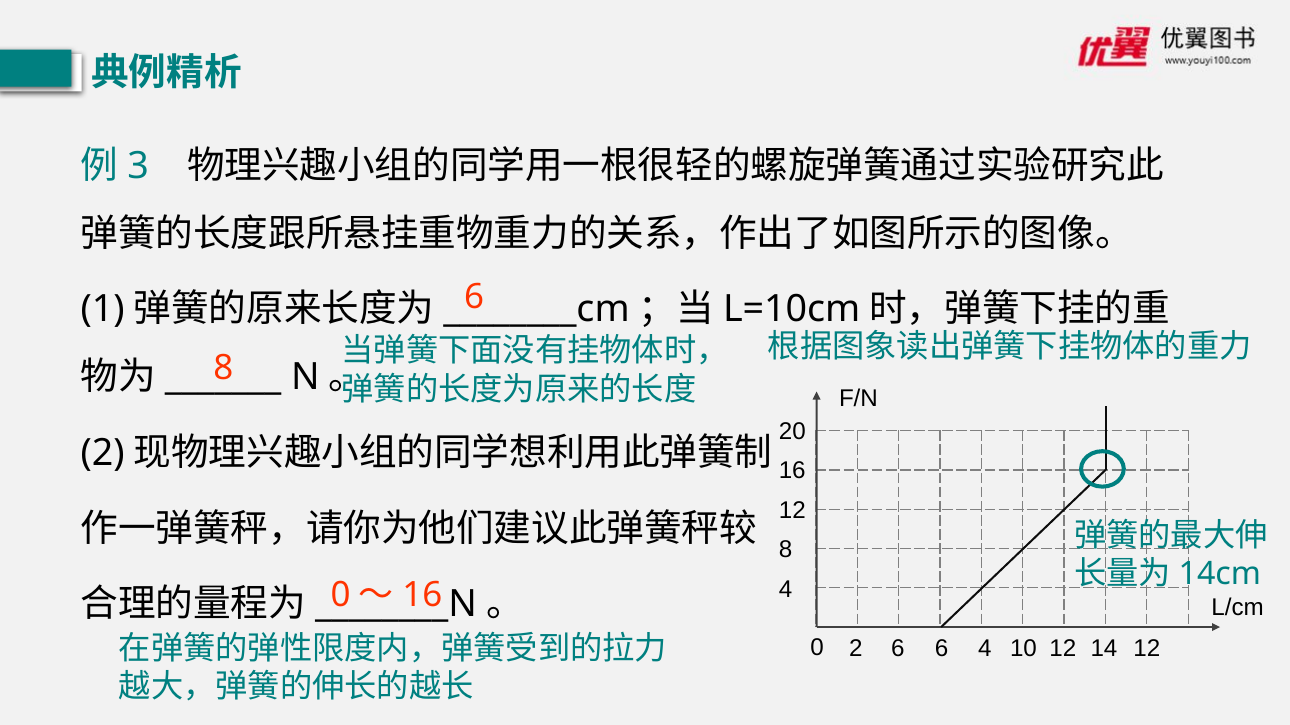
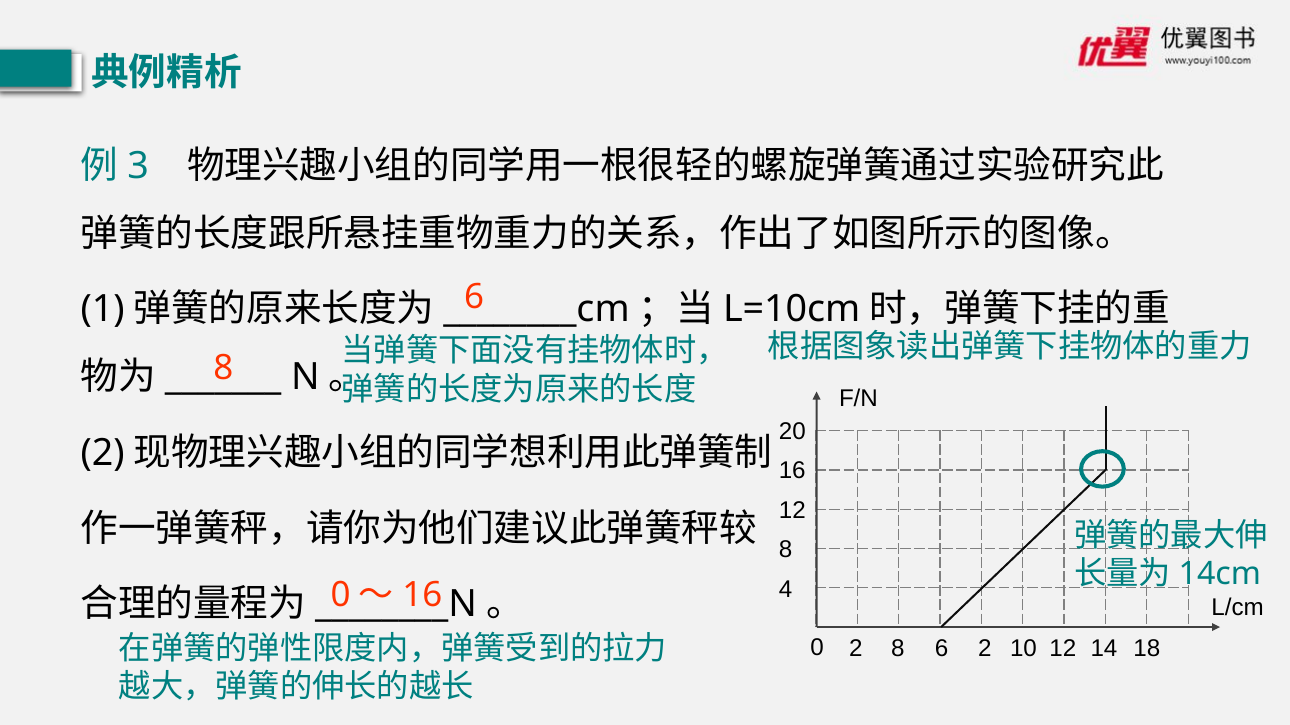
2 6: 6 -> 8
6 4: 4 -> 2
14 12: 12 -> 18
